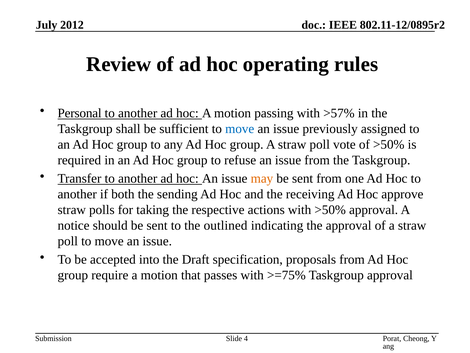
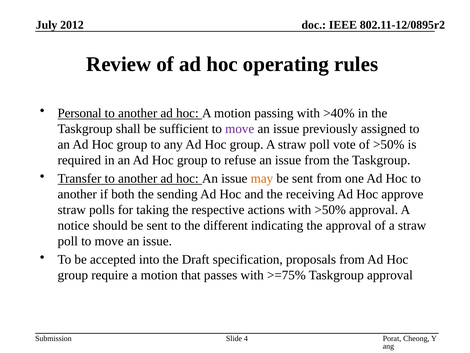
>57%: >57% -> >40%
move at (240, 129) colour: blue -> purple
outlined: outlined -> different
